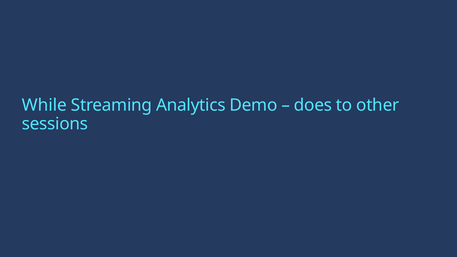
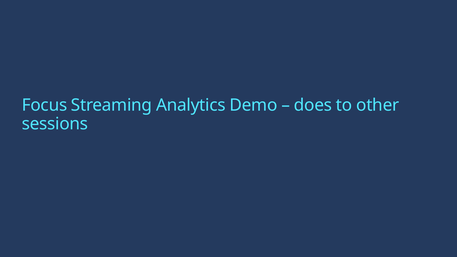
While: While -> Focus
